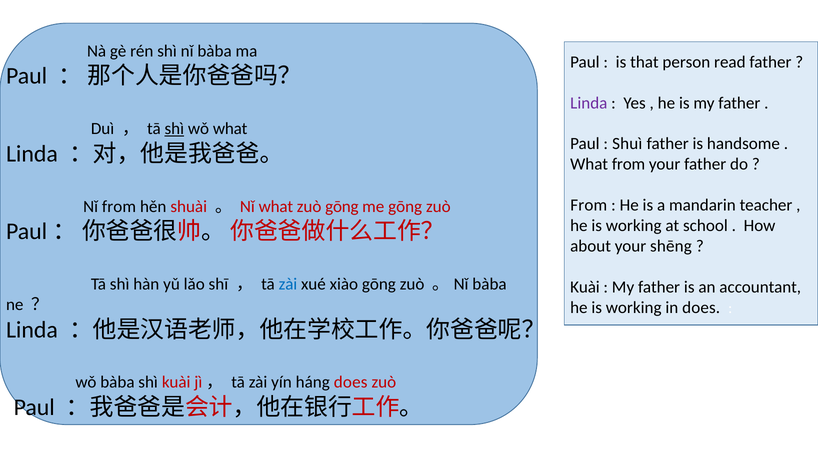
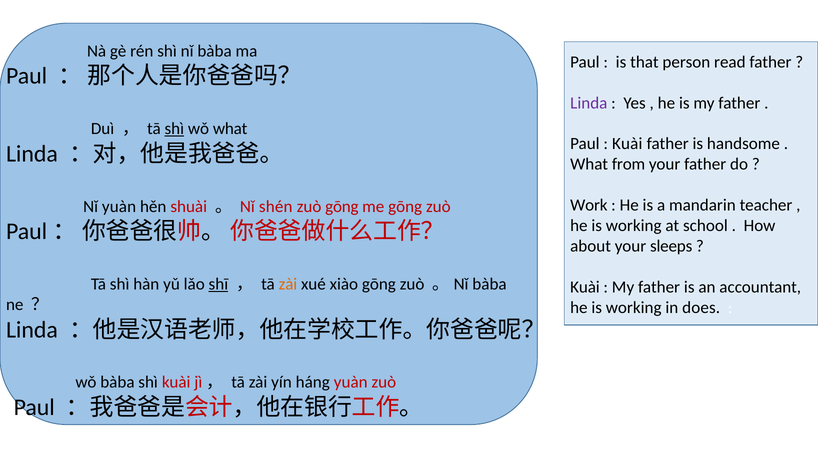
Shuì at (627, 144): Shuì -> Kuài
From at (589, 205): From -> Work
Nǐ from: from -> yuàn
Nǐ what: what -> shén
shēng: shēng -> sleeps
shī underline: none -> present
zài at (288, 284) colour: blue -> orange
háng does: does -> yuàn
